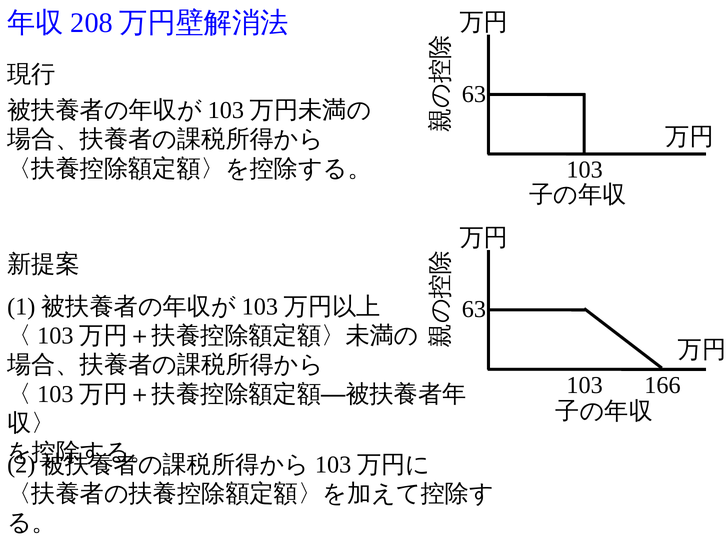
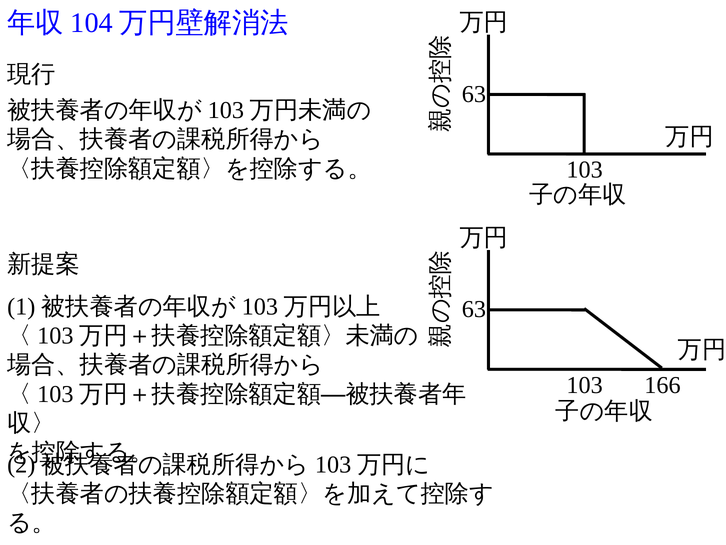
208: 208 -> 104
